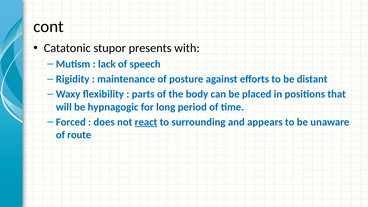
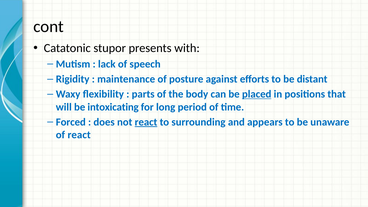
placed underline: none -> present
hypnagogic: hypnagogic -> intoxicating
of route: route -> react
